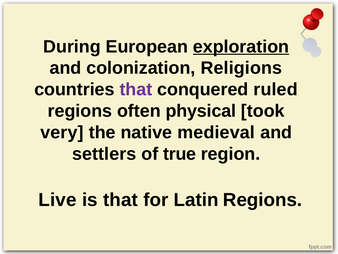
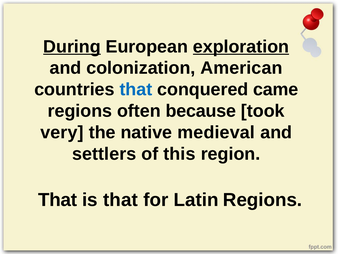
During underline: none -> present
Religions: Religions -> American
that at (136, 89) colour: purple -> blue
ruled: ruled -> came
physical: physical -> because
true: true -> this
Live at (57, 200): Live -> That
